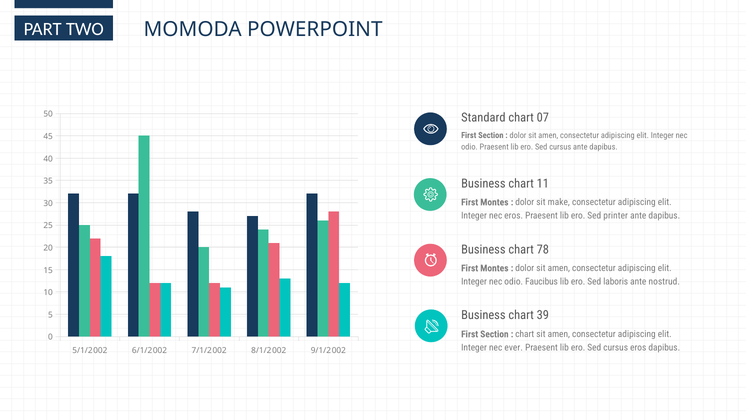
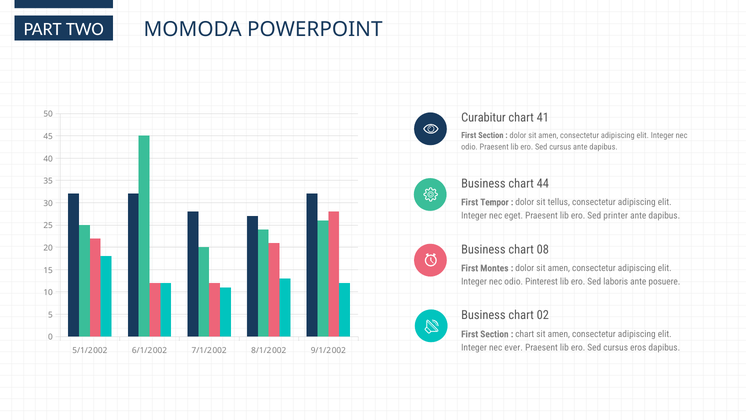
Standard: Standard -> Curabitur
07: 07 -> 41
11: 11 -> 44
Montes at (494, 202): Montes -> Tempor
make: make -> tellus
nec eros: eros -> eget
78: 78 -> 08
Faucibus: Faucibus -> Pinterest
nostrud: nostrud -> posuere
39: 39 -> 02
